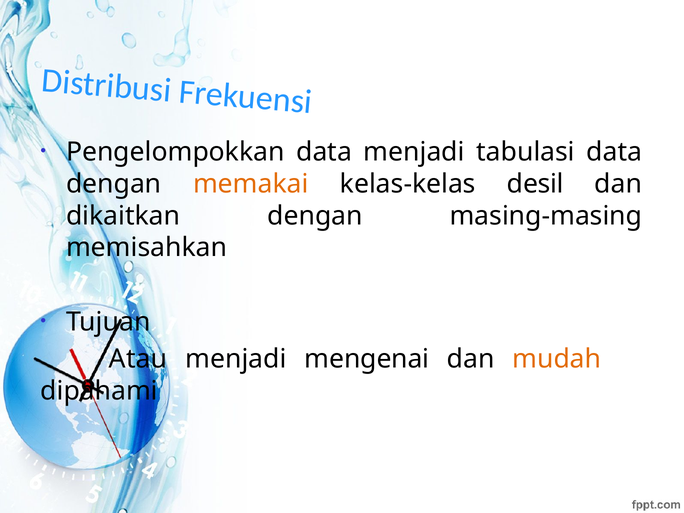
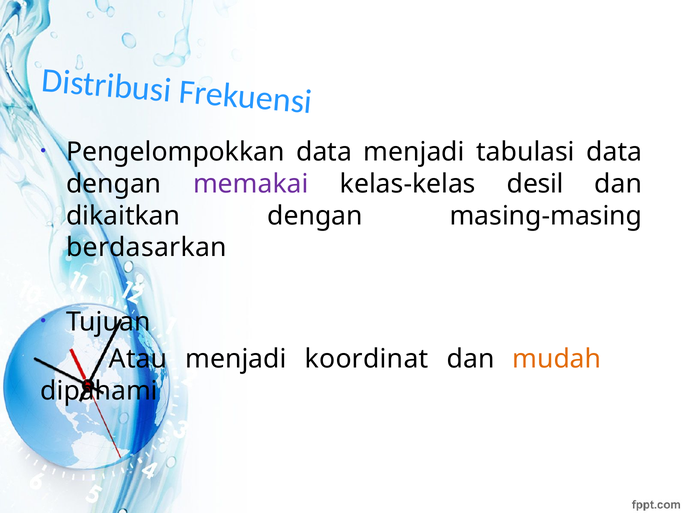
memakai colour: orange -> purple
memisahkan: memisahkan -> berdasarkan
mengenai: mengenai -> koordinat
